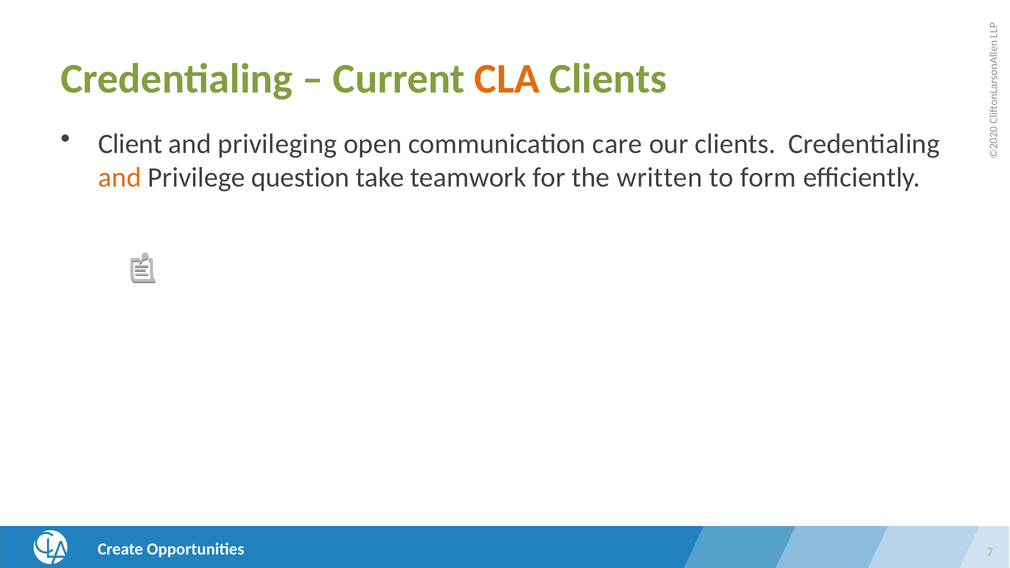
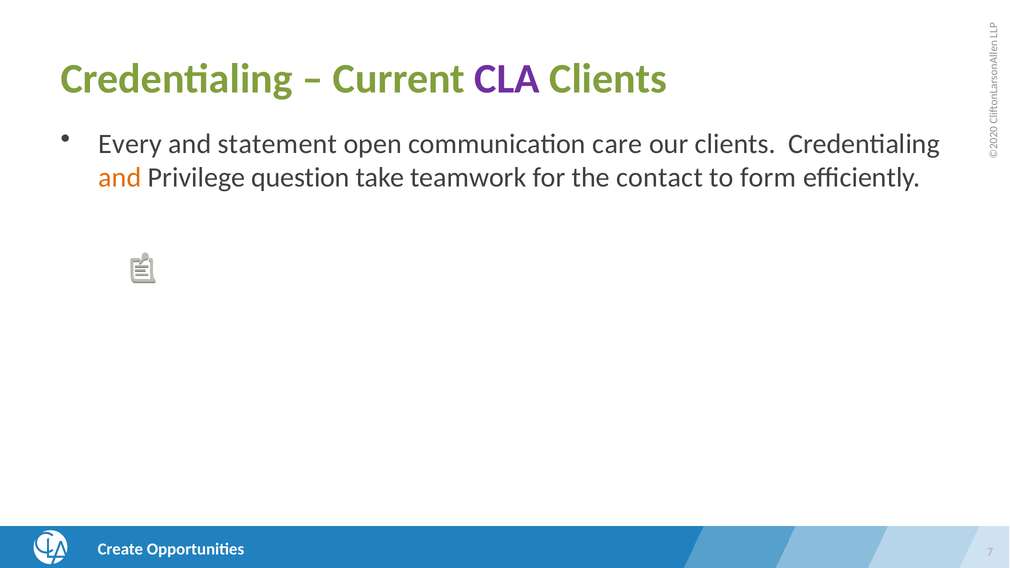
CLA colour: orange -> purple
Client: Client -> Every
privileging: privileging -> statement
written: written -> contact
